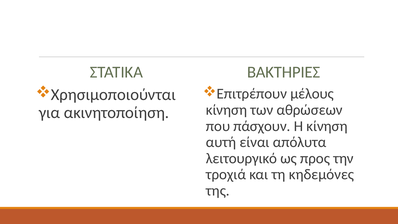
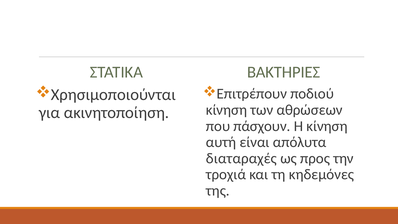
μέλους: μέλους -> ποδιού
λειτουργικό: λειτουργικό -> διαταραχές
